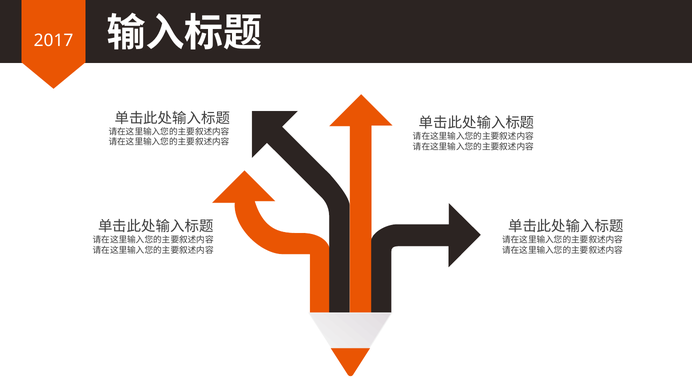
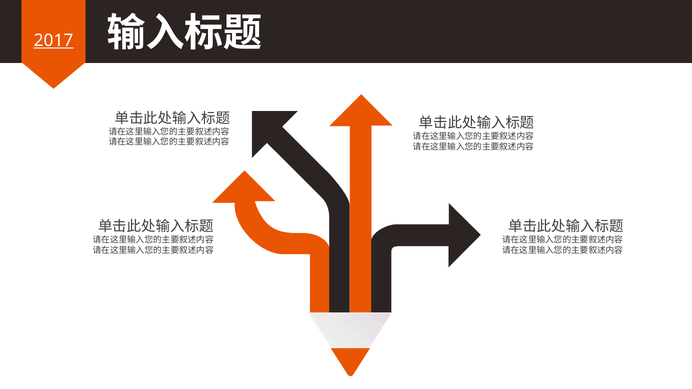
2017 underline: none -> present
